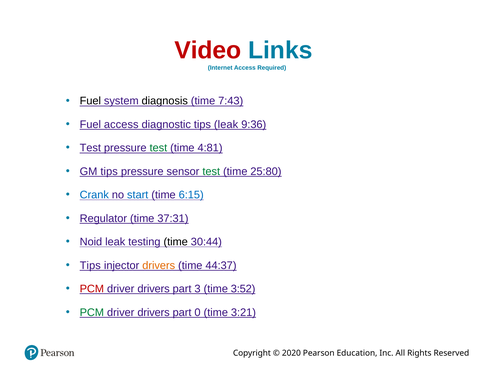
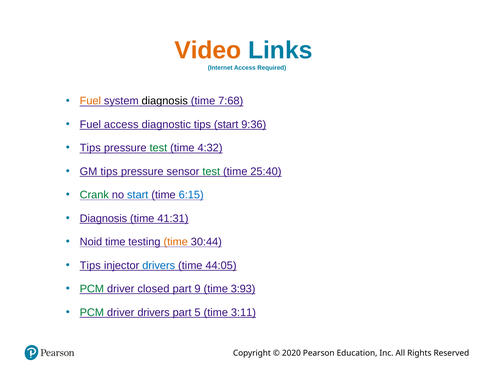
Video colour: red -> orange
Fuel at (90, 101) colour: black -> orange
7:43: 7:43 -> 7:68
tips leak: leak -> start
Test at (90, 148): Test -> Tips
4:81: 4:81 -> 4:32
25:80: 25:80 -> 25:40
Crank colour: blue -> green
Regulator at (103, 218): Regulator -> Diagnosis
37:31: 37:31 -> 41:31
Noid leak: leak -> time
time at (176, 242) colour: black -> orange
drivers at (159, 265) colour: orange -> blue
44:37: 44:37 -> 44:05
PCM at (92, 289) colour: red -> green
drivers at (154, 289): drivers -> closed
3: 3 -> 9
3:52: 3:52 -> 3:93
0: 0 -> 5
3:21: 3:21 -> 3:11
